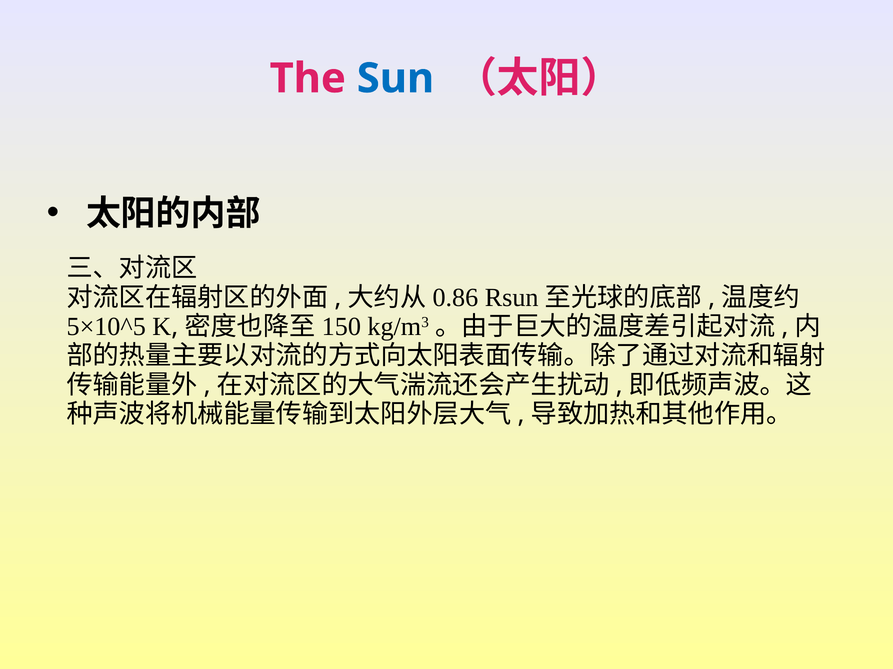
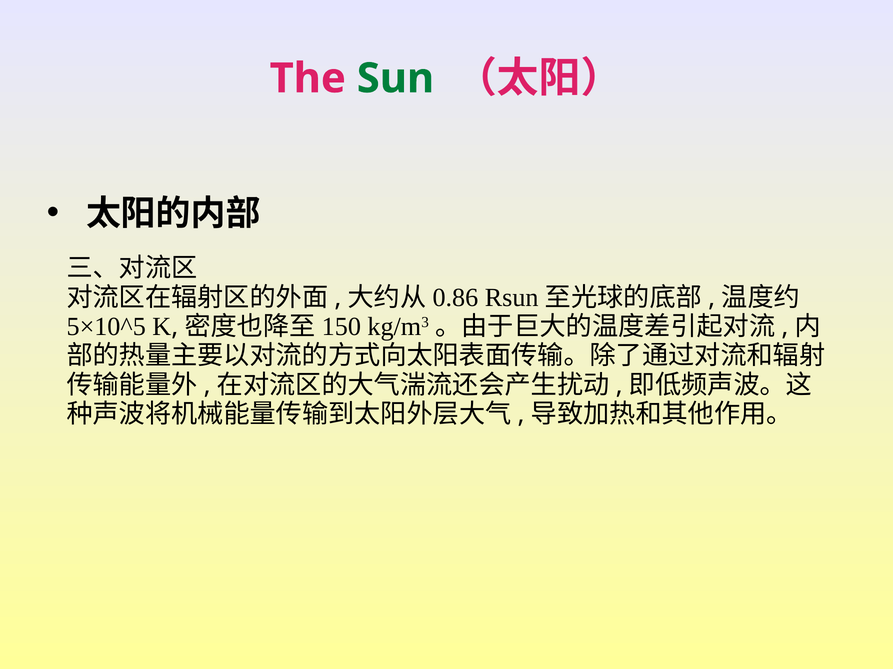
Sun colour: blue -> green
